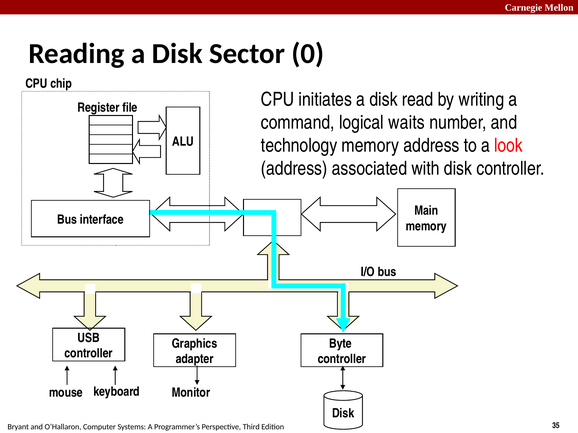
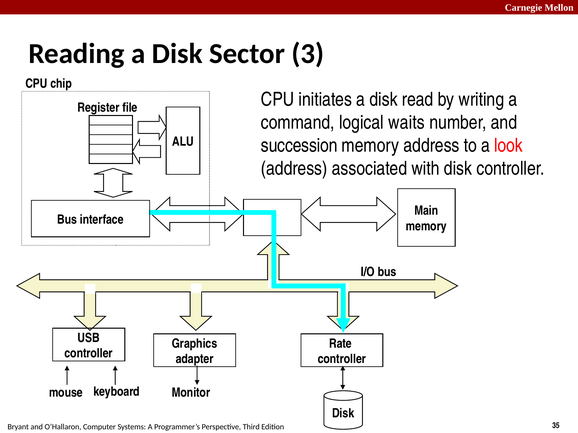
0: 0 -> 3
technology: technology -> succession
Byte: Byte -> Rate
